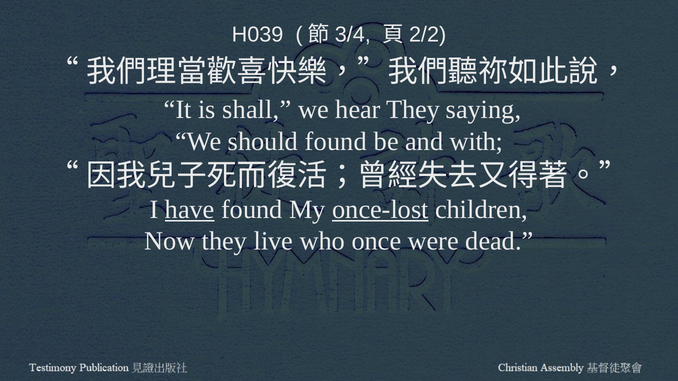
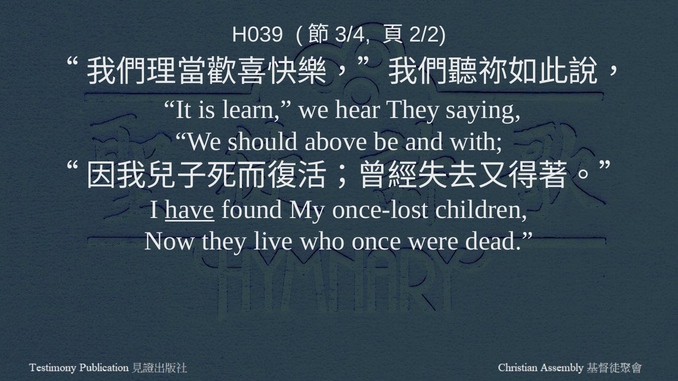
shall: shall -> learn
should found: found -> above
once-lost underline: present -> none
